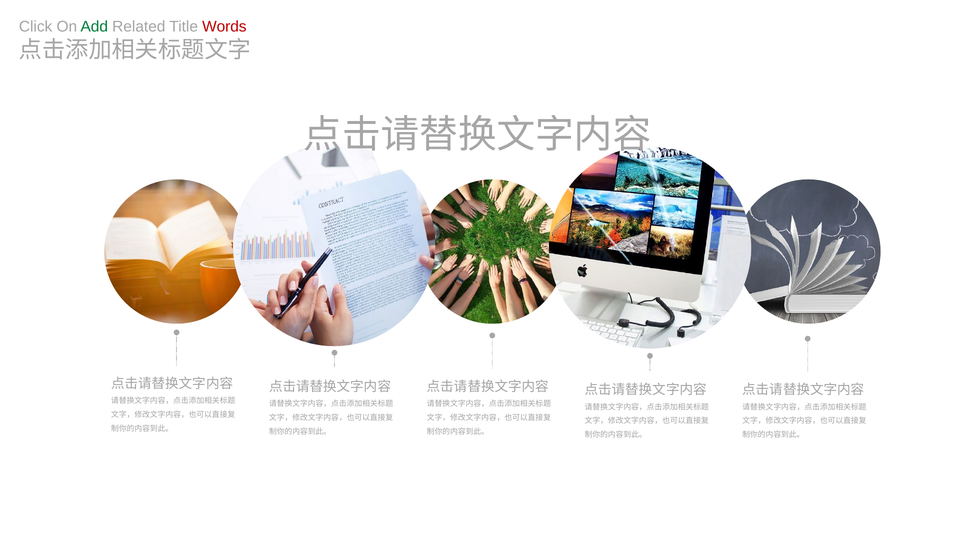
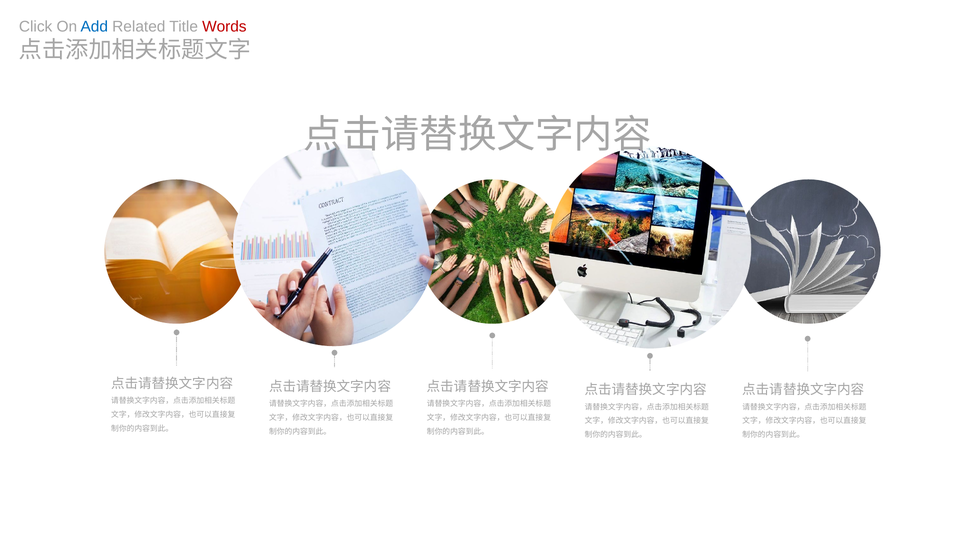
Add colour: green -> blue
